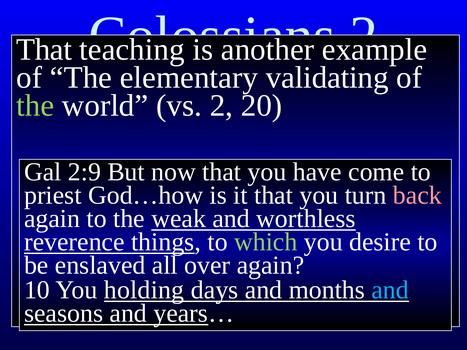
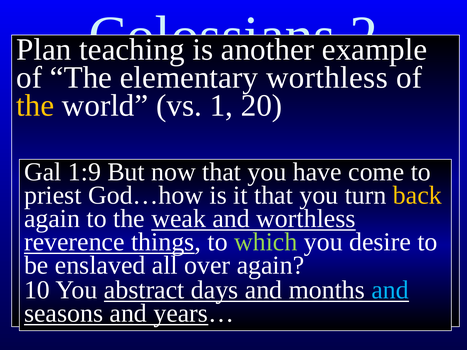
That at (44, 49): That -> Plan
elementary validating: validating -> worthless
the at (35, 106) colour: light green -> yellow
vs 2: 2 -> 1
2:9: 2:9 -> 1:9
back colour: pink -> yellow
holding: holding -> abstract
